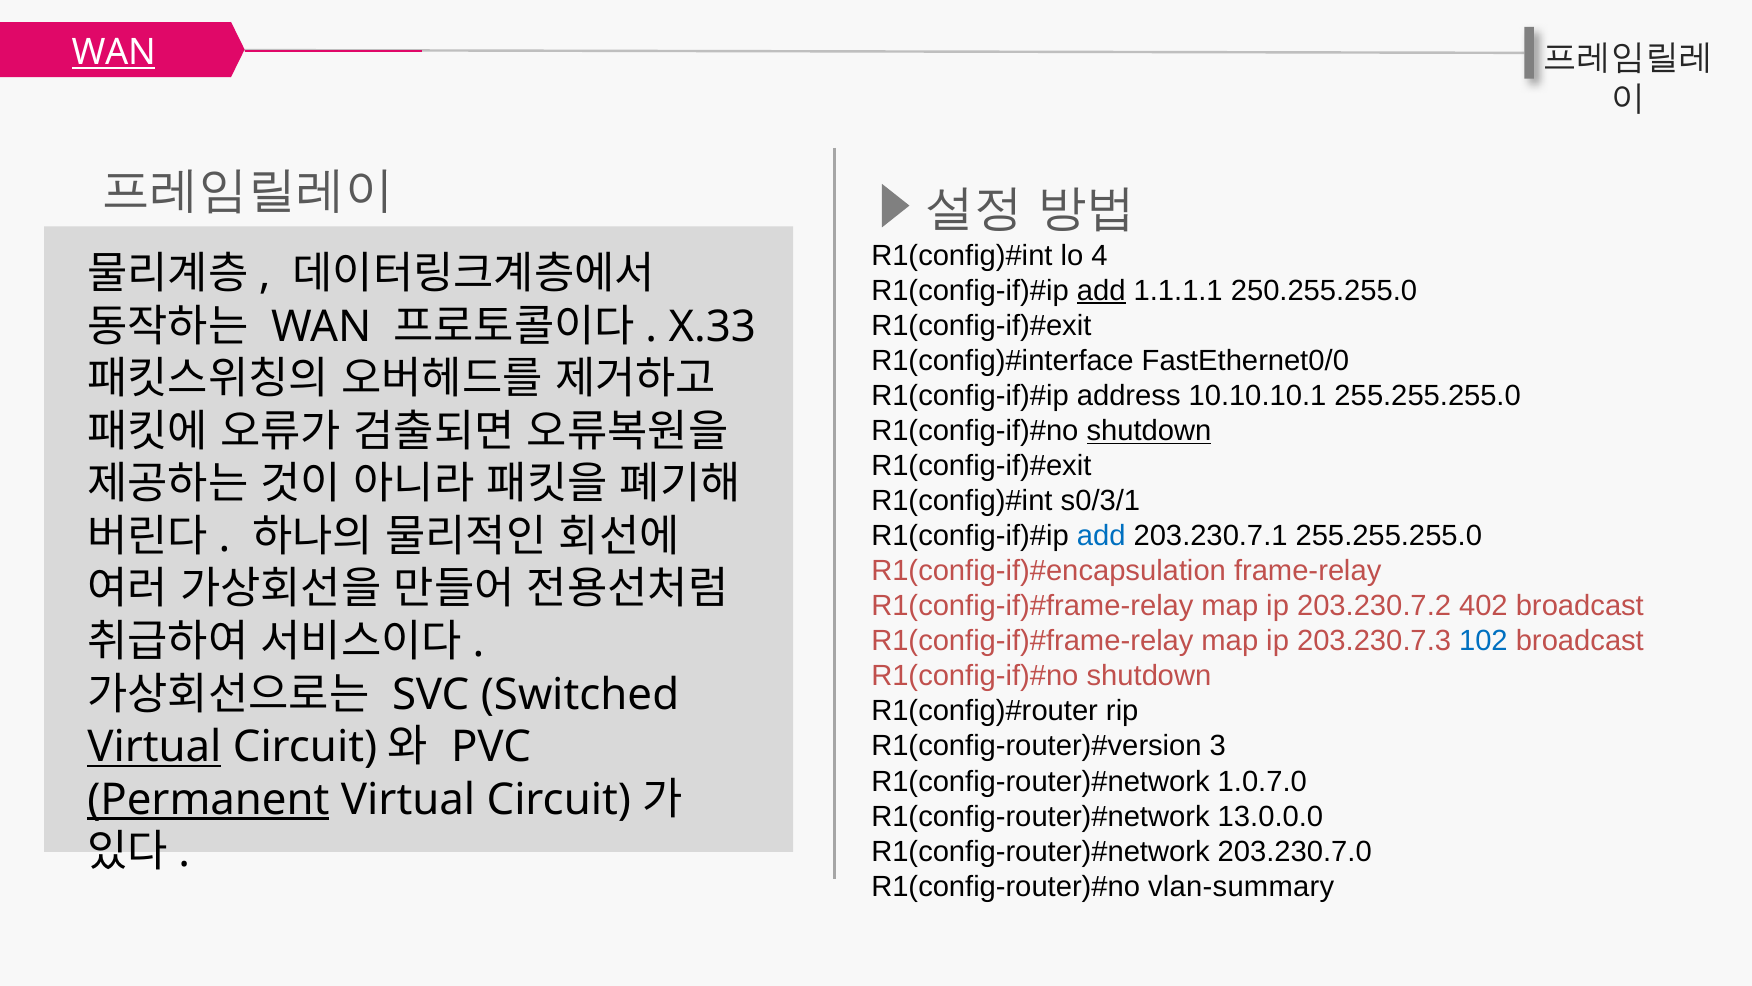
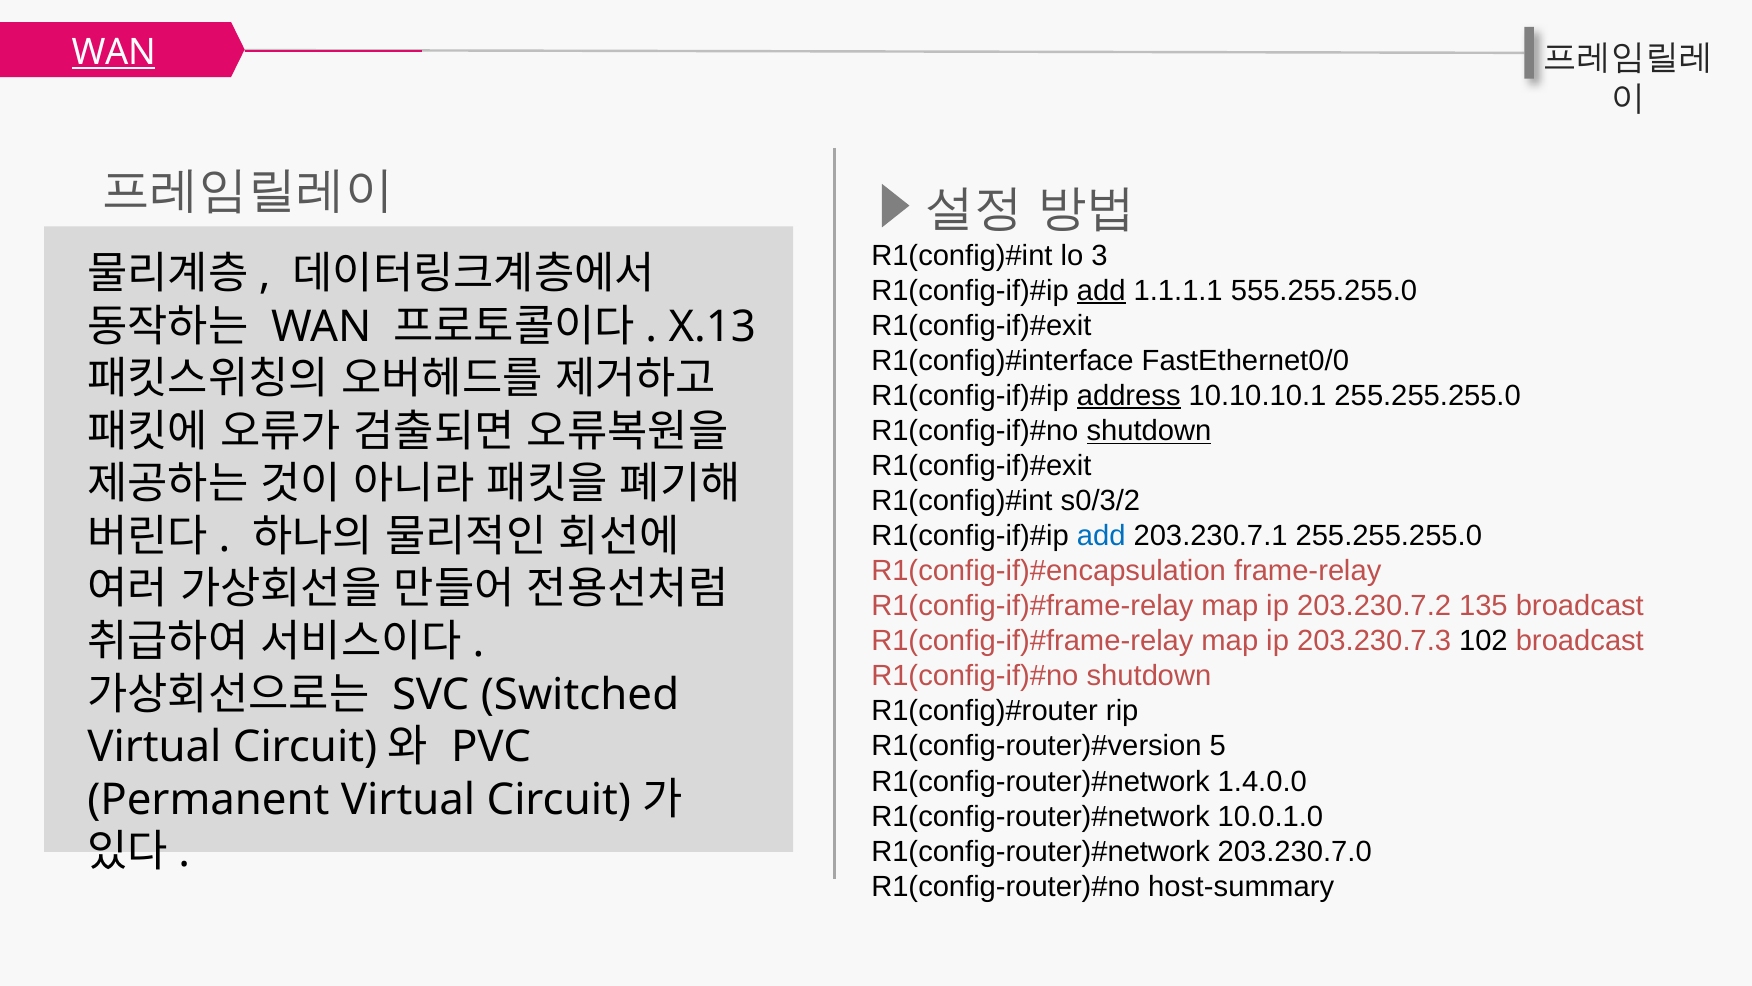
4: 4 -> 3
250.255.255.0: 250.255.255.0 -> 555.255.255.0
X.33: X.33 -> X.13
address underline: none -> present
s0/3/1: s0/3/1 -> s0/3/2
402: 402 -> 135
102 colour: blue -> black
3: 3 -> 5
Virtual at (154, 747) underline: present -> none
1.0.7.0: 1.0.7.0 -> 1.4.0.0
Permanent underline: present -> none
13.0.0.0: 13.0.0.0 -> 10.0.1.0
vlan-summary: vlan-summary -> host-summary
